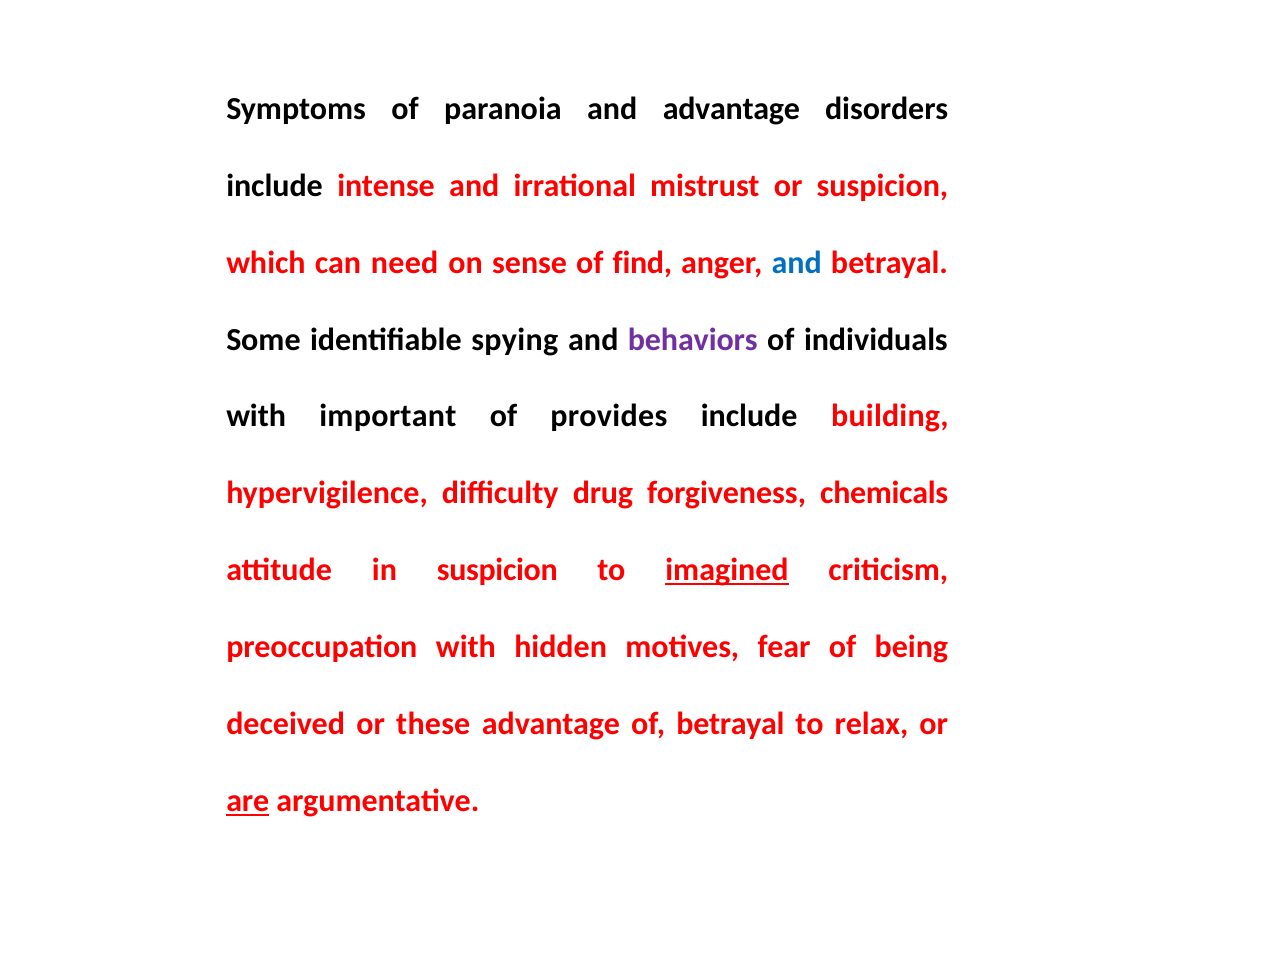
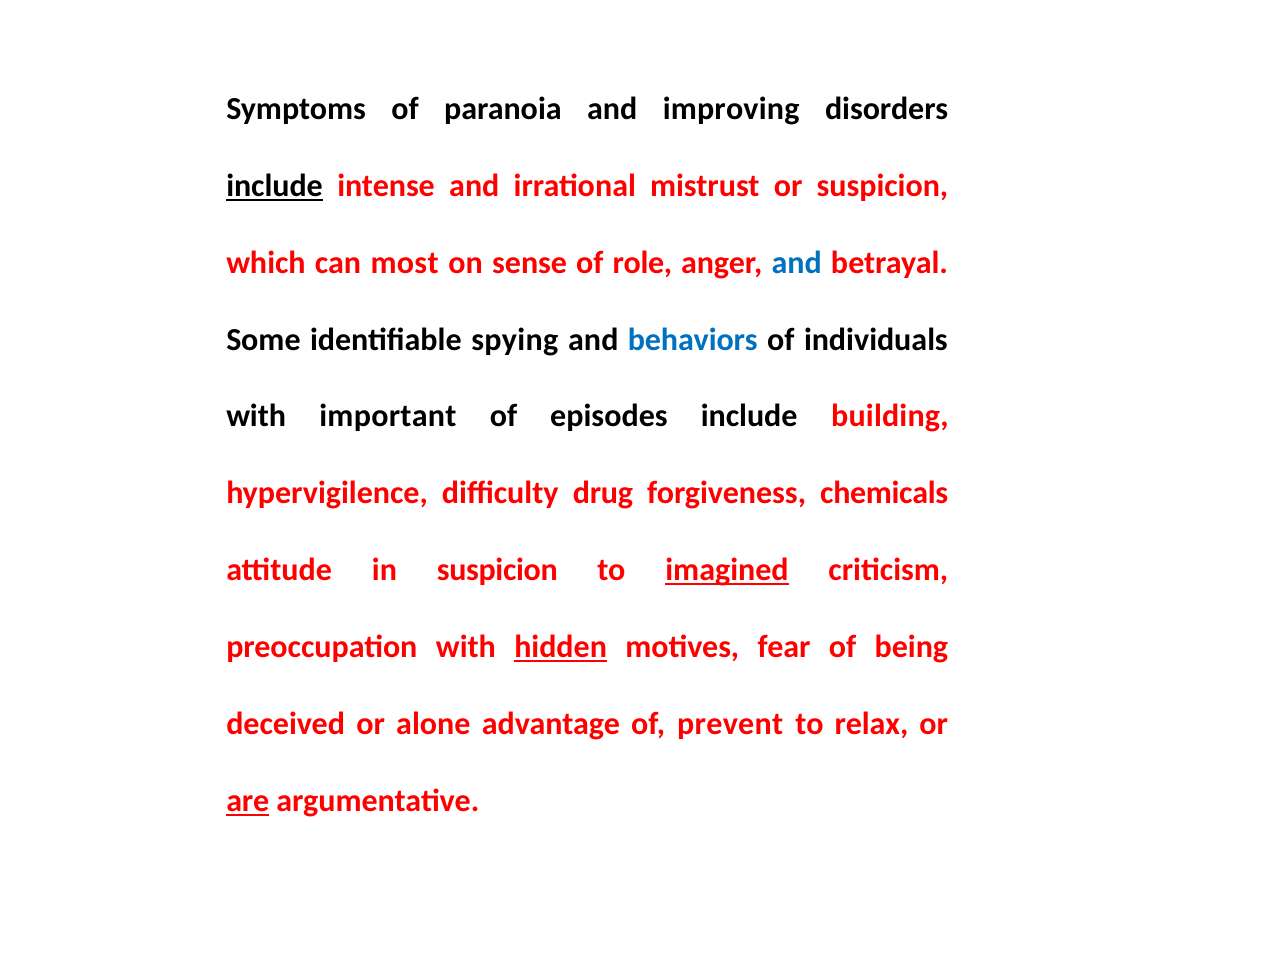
and advantage: advantage -> improving
include at (275, 186) underline: none -> present
need: need -> most
find: find -> role
behaviors colour: purple -> blue
provides: provides -> episodes
hidden underline: none -> present
these: these -> alone
of betrayal: betrayal -> prevent
